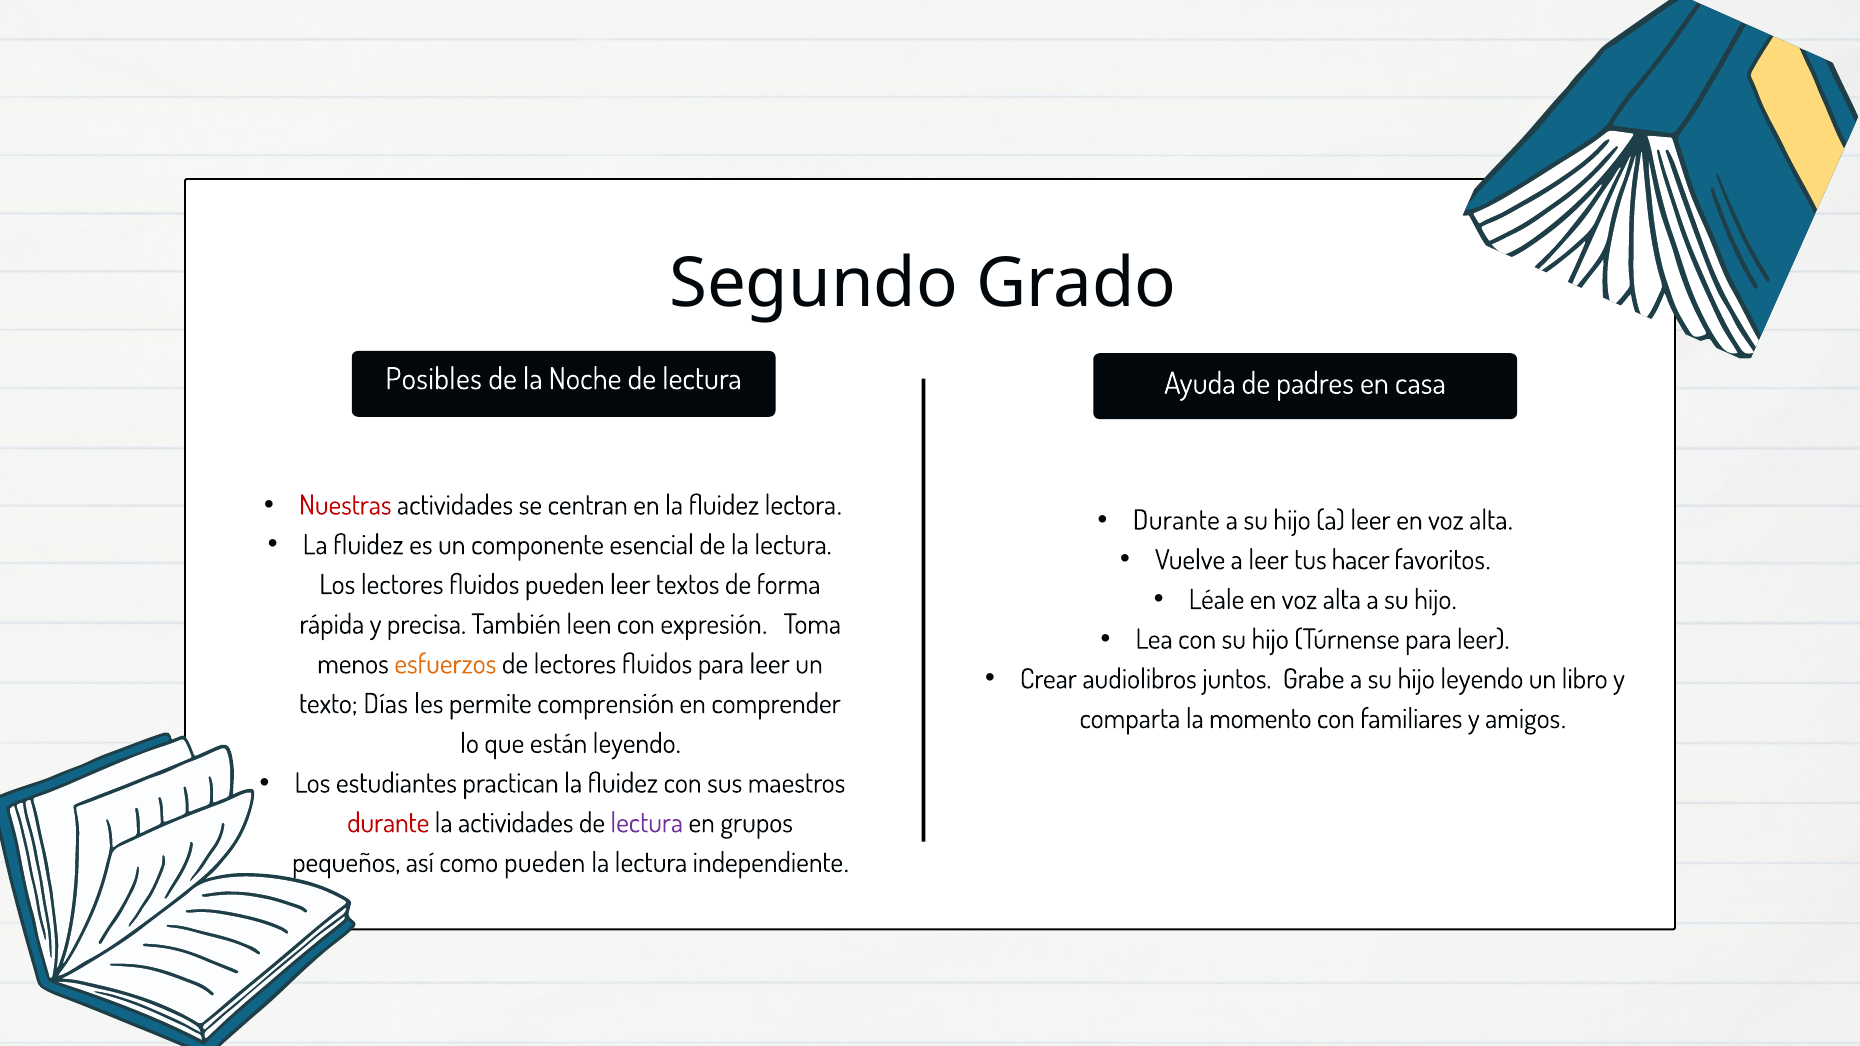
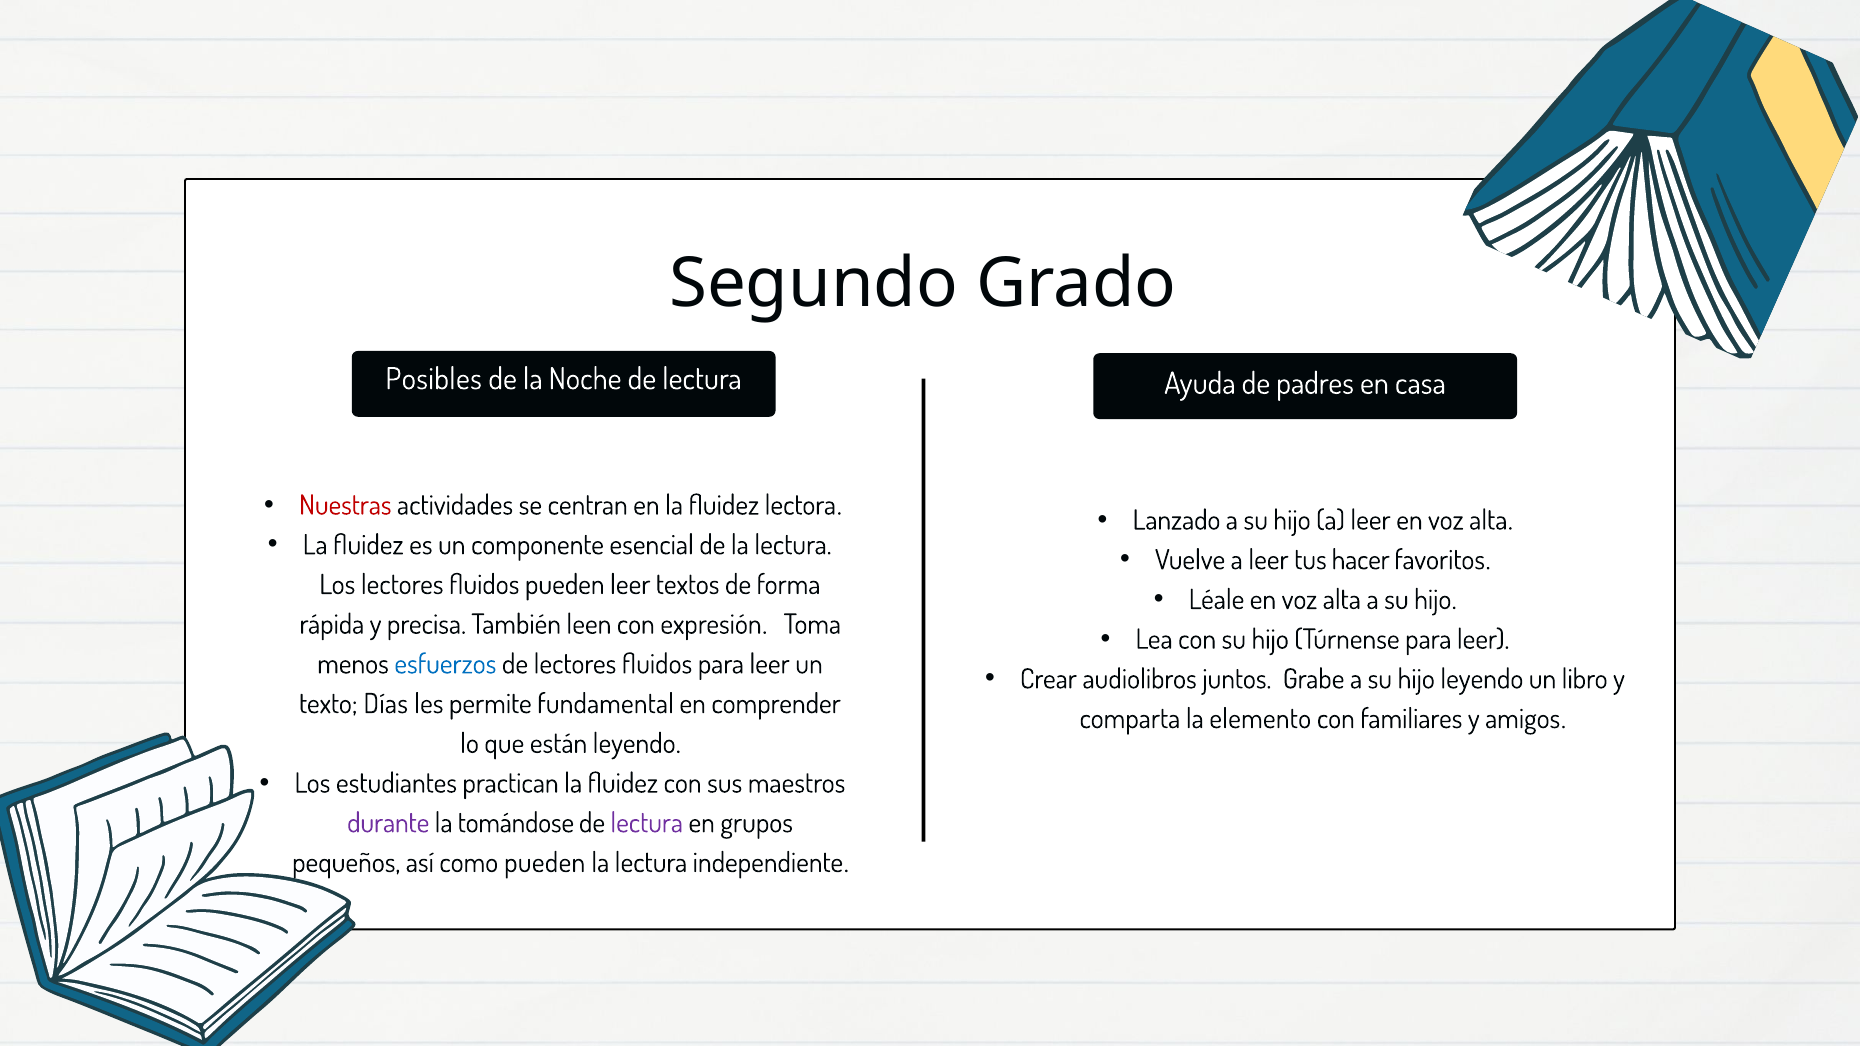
Durante at (1176, 521): Durante -> Lanzado
esfuerzos colour: orange -> blue
comprensión: comprensión -> fundamental
momento: momento -> elemento
durante at (388, 823) colour: red -> purple
la actividades: actividades -> tomándose
